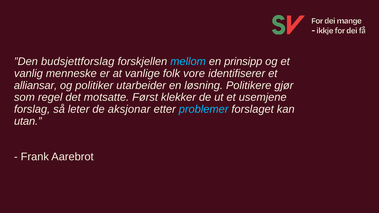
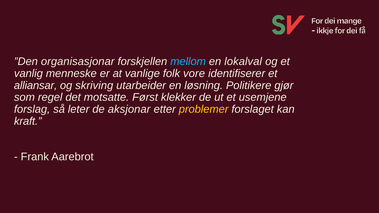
budsjettforslag: budsjettforslag -> organisasjonar
prinsipp: prinsipp -> lokalval
politiker: politiker -> skriving
problemer colour: light blue -> yellow
utan: utan -> kraft
